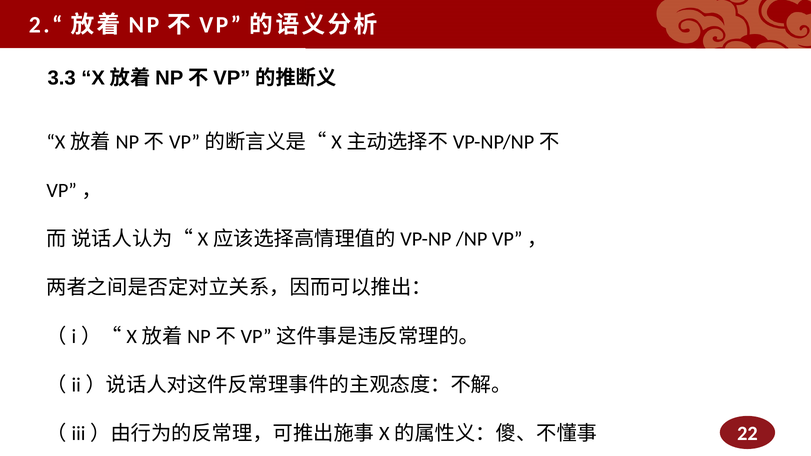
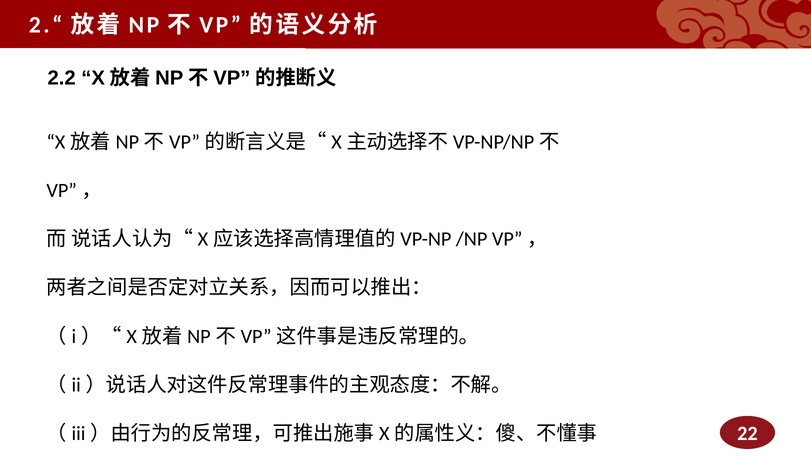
3.3: 3.3 -> 2.2
